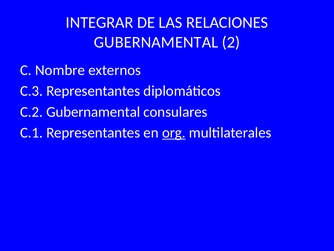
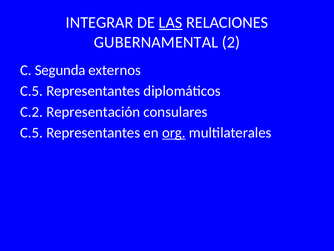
LAS underline: none -> present
Nombre: Nombre -> Segunda
C.3 at (32, 91): C.3 -> C.5
C.2 Gubernamental: Gubernamental -> Representación
C.1 at (32, 132): C.1 -> C.5
